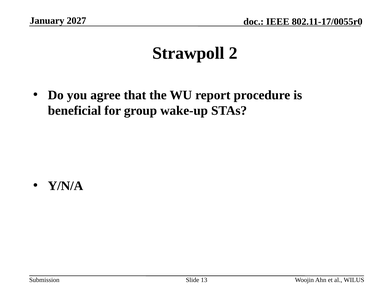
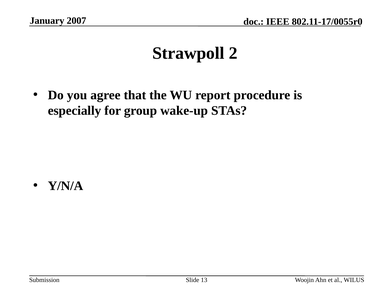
2027: 2027 -> 2007
beneficial: beneficial -> especially
